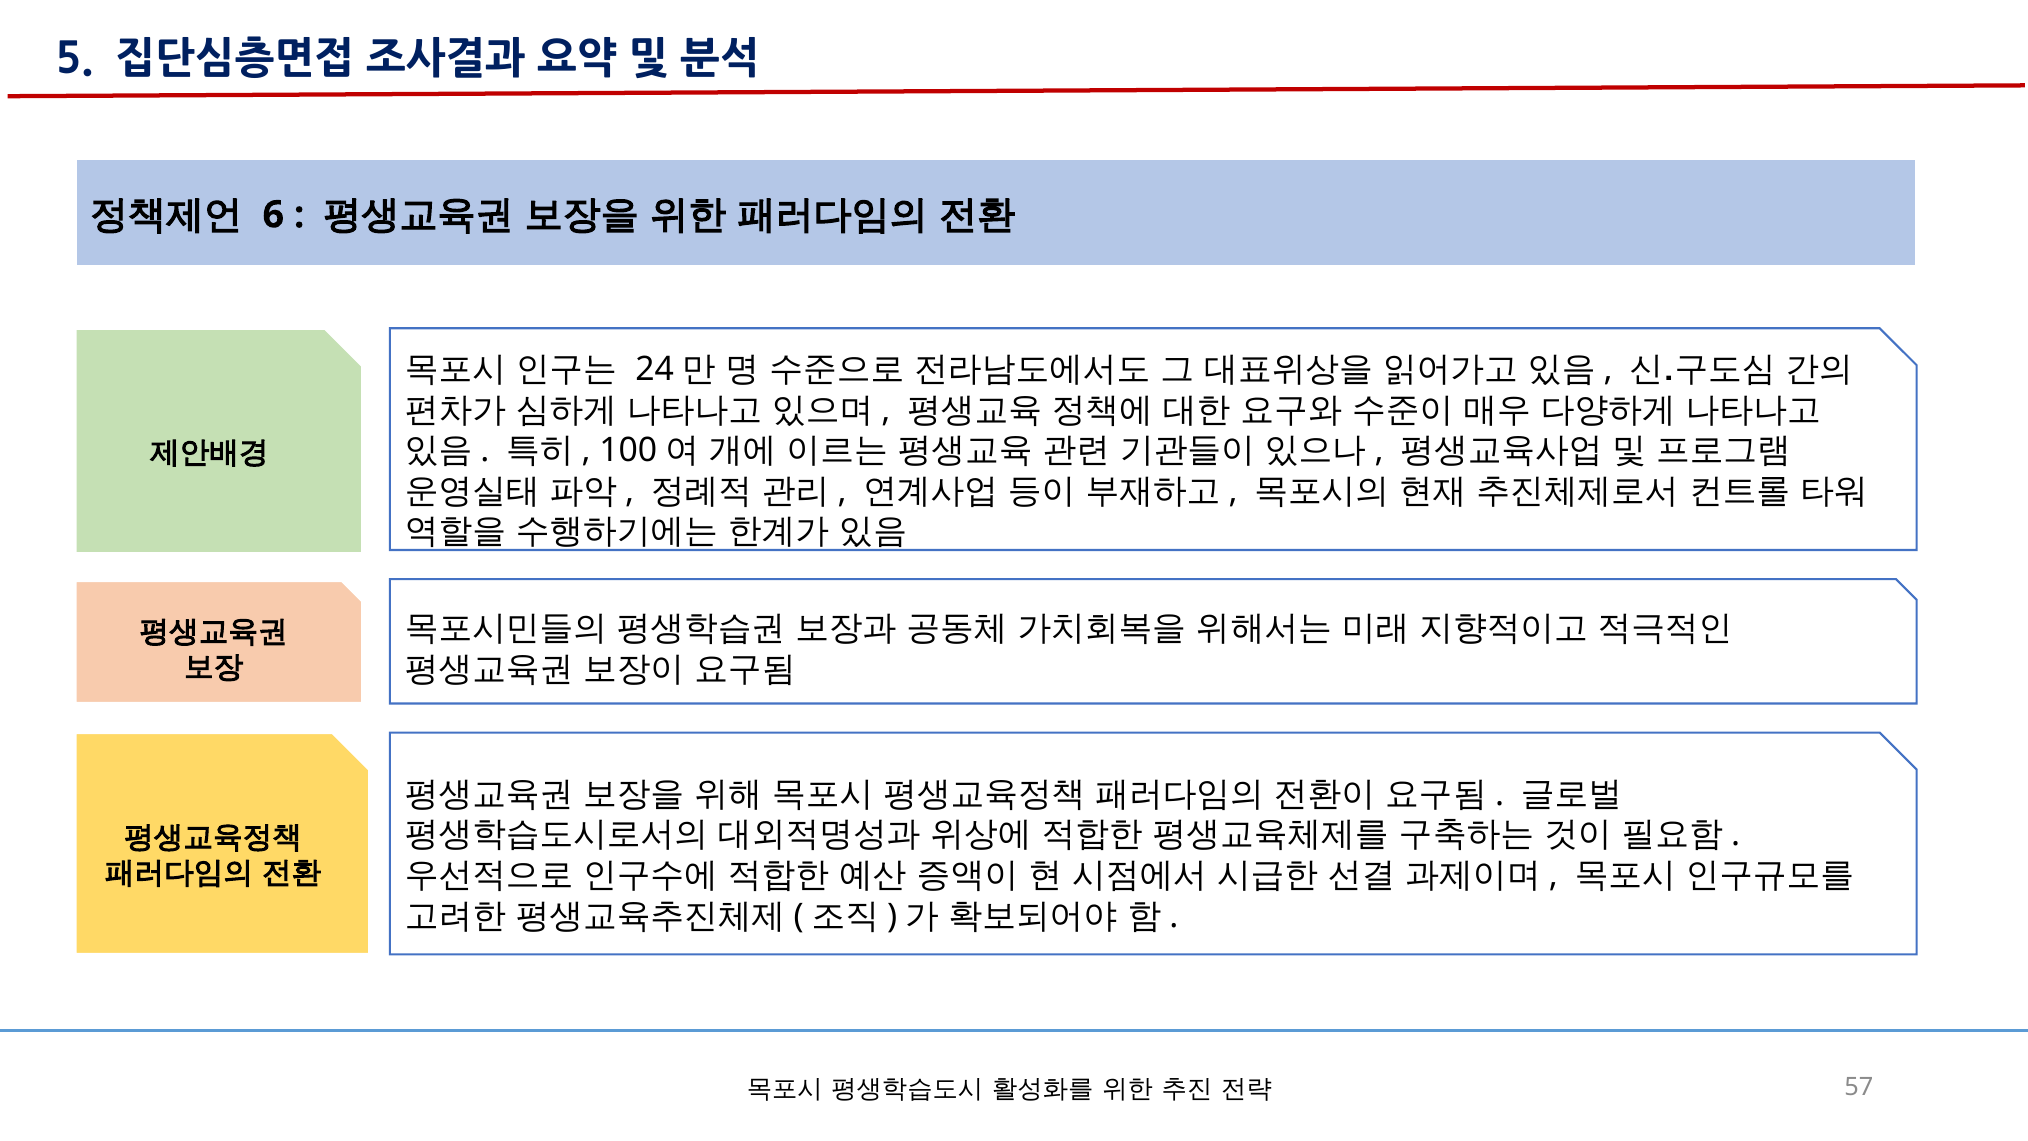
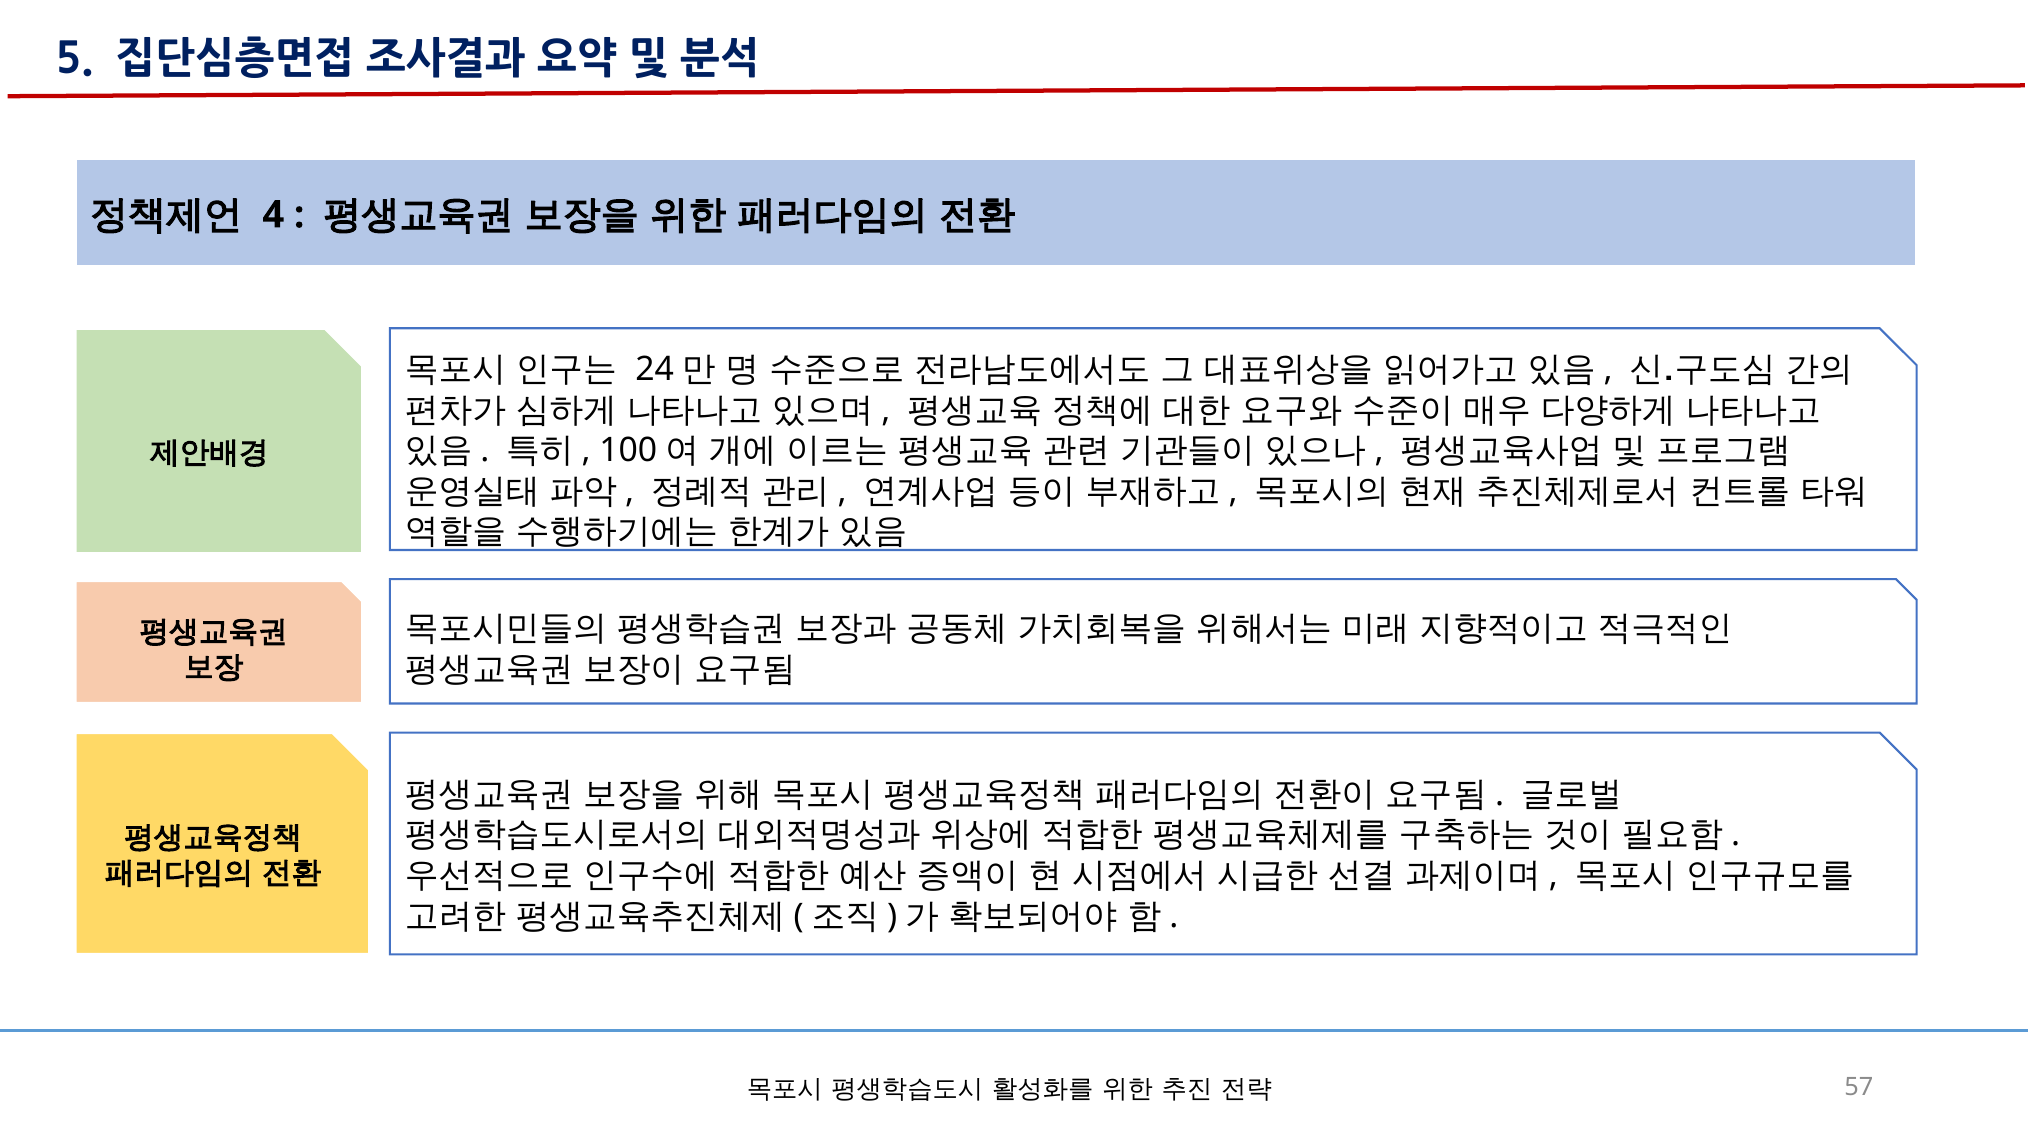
6: 6 -> 4
